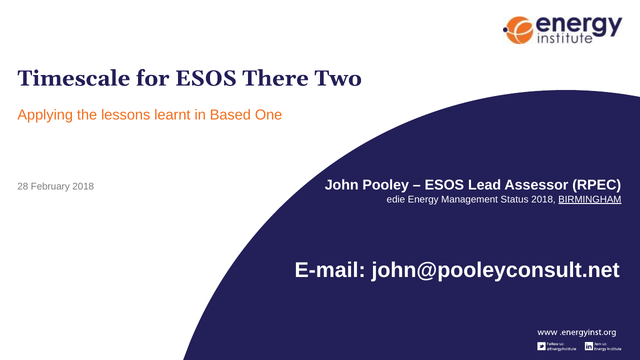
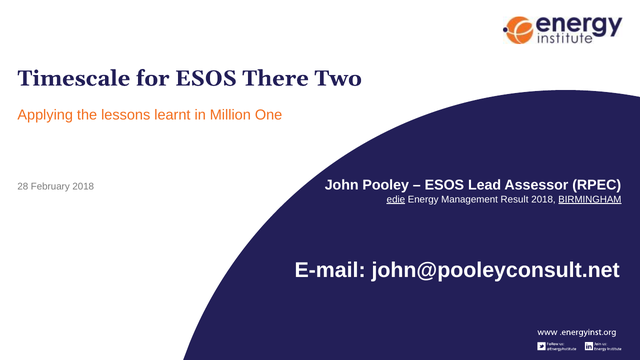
Based: Based -> Million
edie underline: none -> present
Status: Status -> Result
